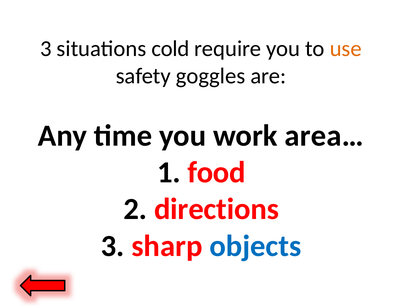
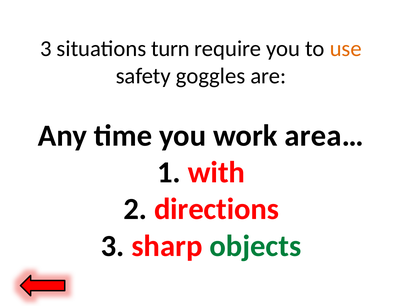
cold: cold -> turn
food: food -> with
objects colour: blue -> green
